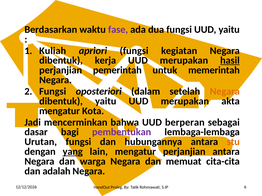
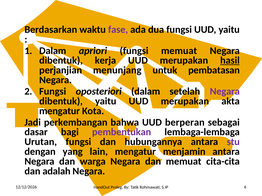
Kuliah at (53, 51): Kuliah -> Dalam
fungsi kegiatan: kegiatan -> memuat
pemerintah: pemerintah -> menunjang
memerintah: memerintah -> pembatasan
Negara at (225, 92) colour: orange -> purple
mencerminkan: mencerminkan -> perkembangan
stu colour: orange -> purple
yang underline: present -> none
mengatur perjanjian: perjanjian -> menjamin
